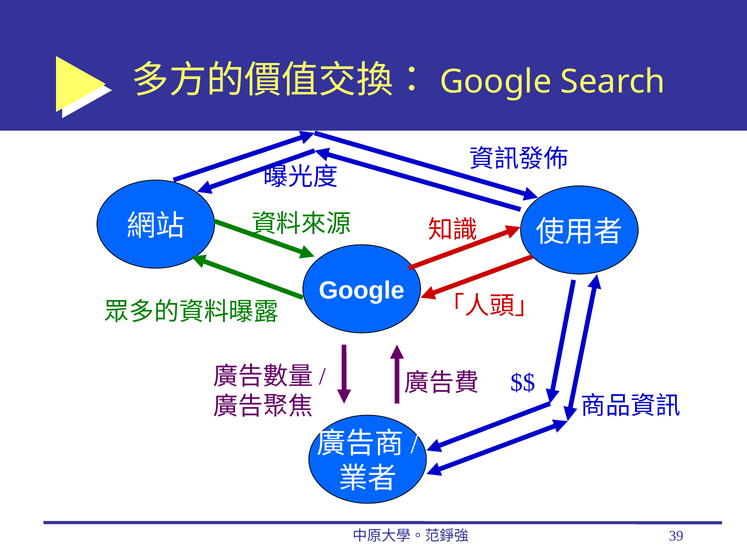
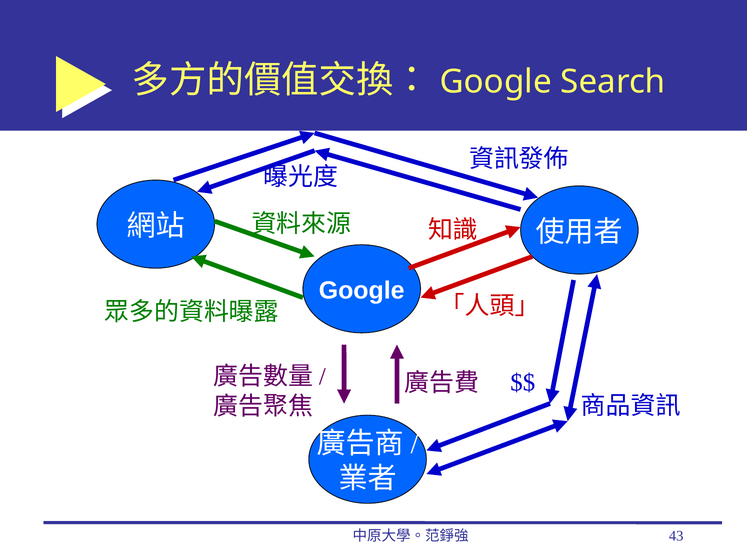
39: 39 -> 43
